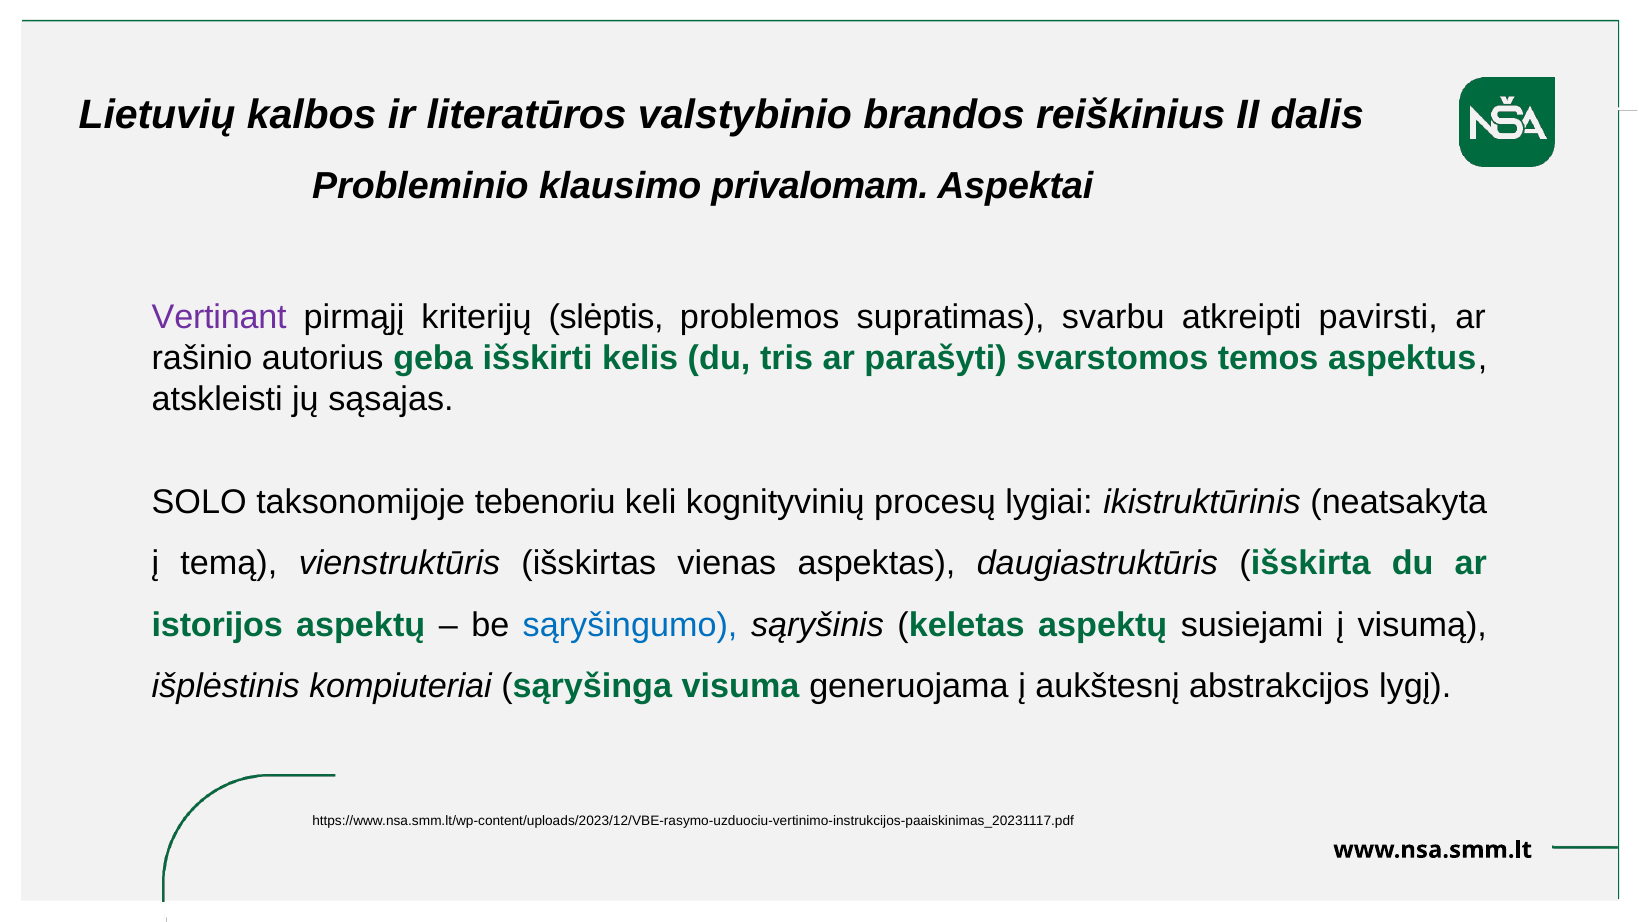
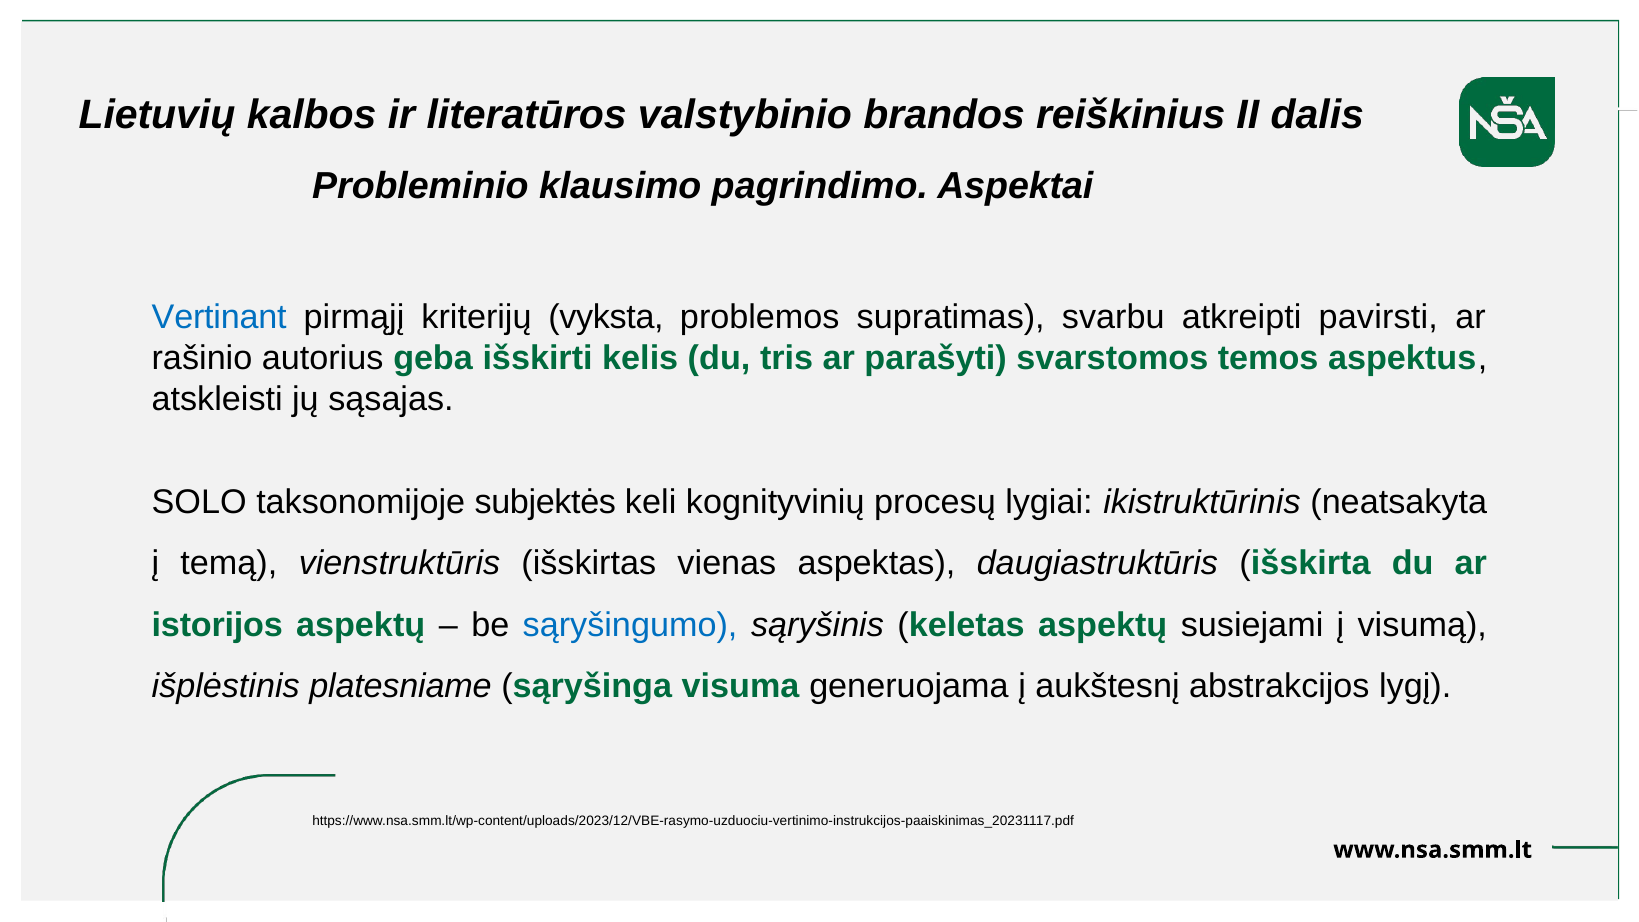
privalomam: privalomam -> pagrindimo
Vertinant colour: purple -> blue
slėptis: slėptis -> vyksta
tebenoriu: tebenoriu -> subjektės
kompiuteriai: kompiuteriai -> platesniame
